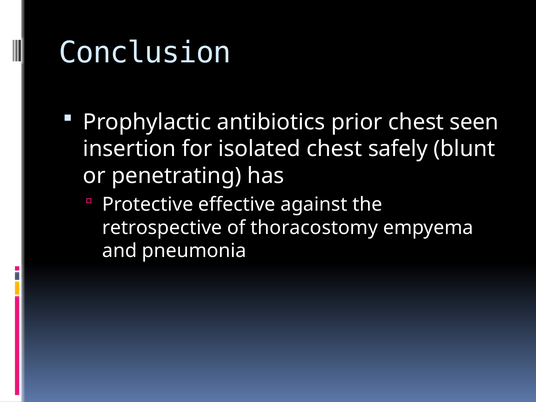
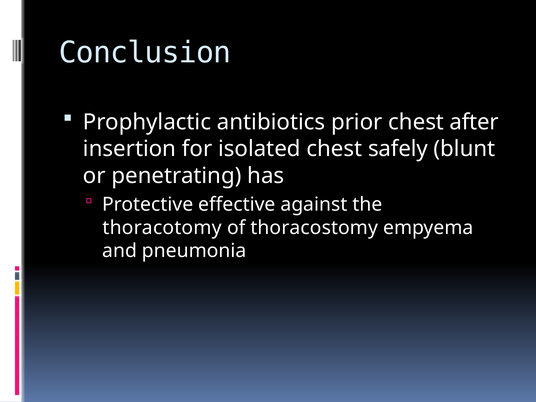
seen: seen -> after
retrospective: retrospective -> thoracotomy
